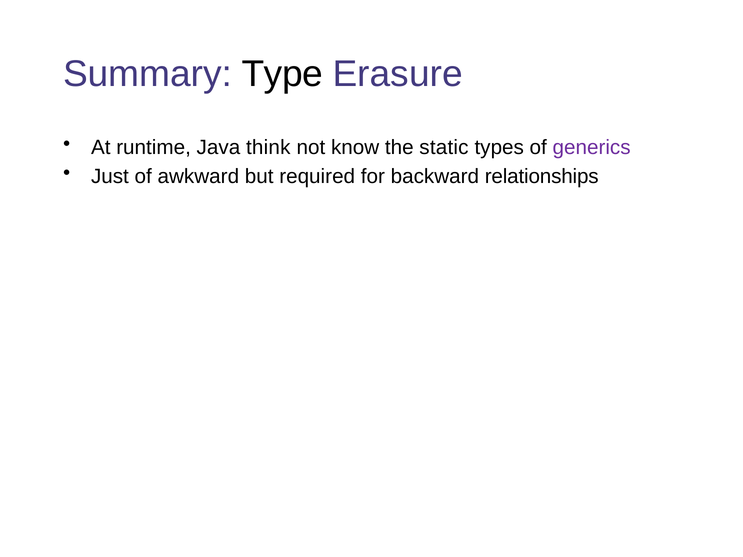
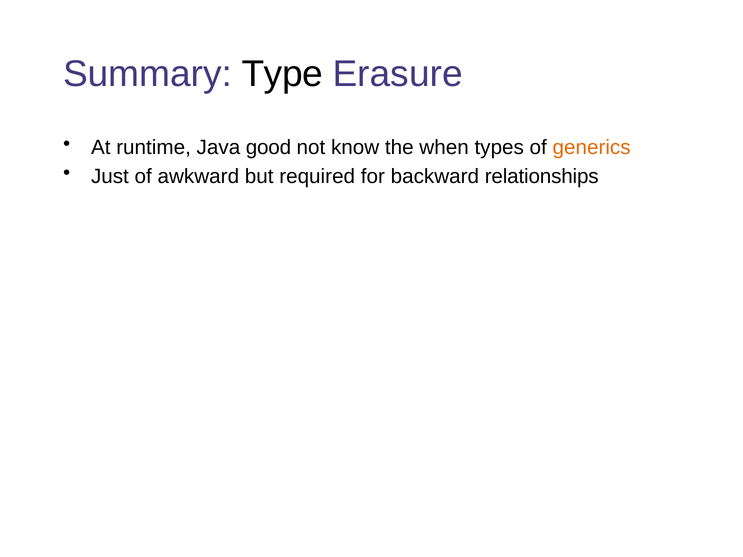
think: think -> good
static: static -> when
generics colour: purple -> orange
